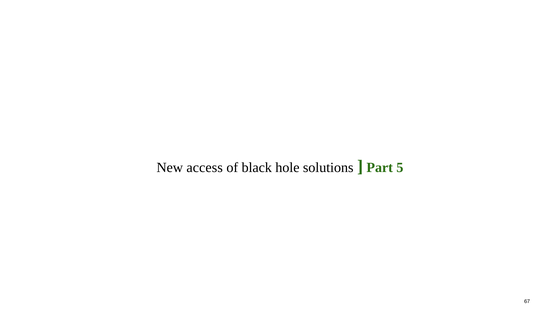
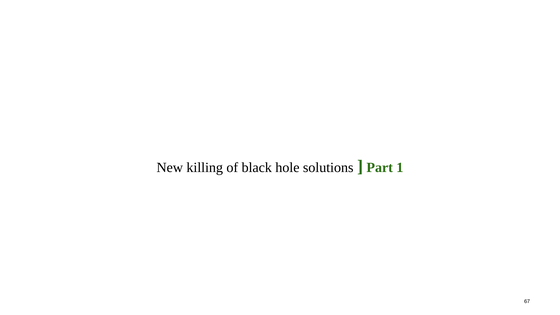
access: access -> killing
5: 5 -> 1
